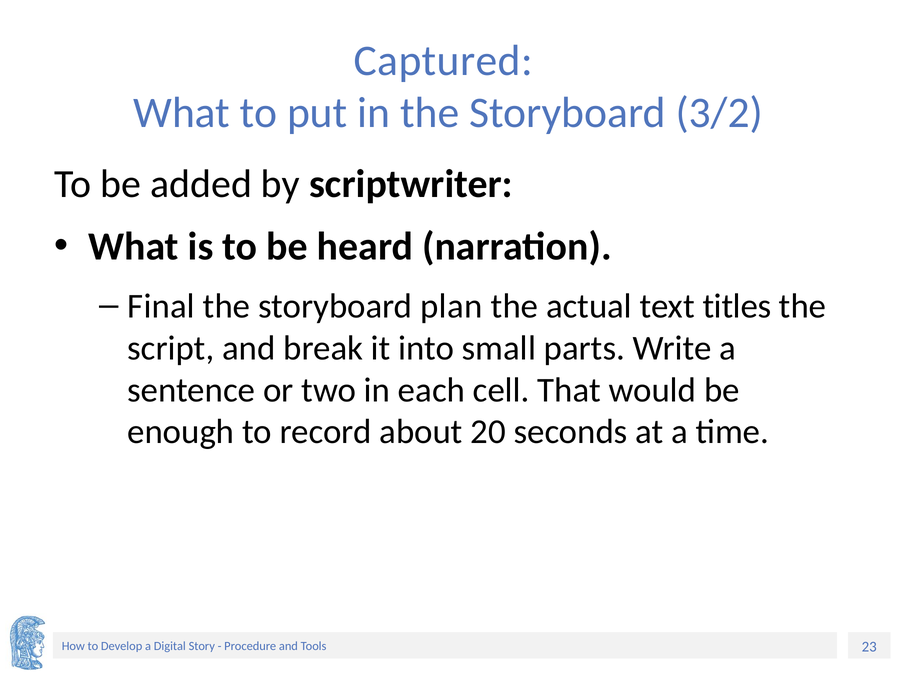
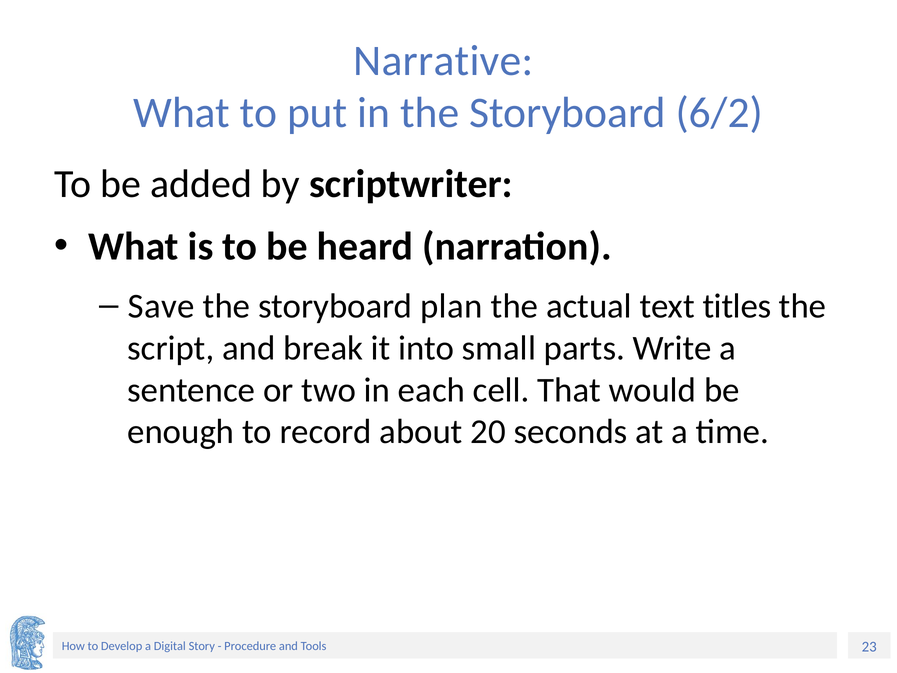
Captured: Captured -> Narrative
3/2: 3/2 -> 6/2
Final: Final -> Save
